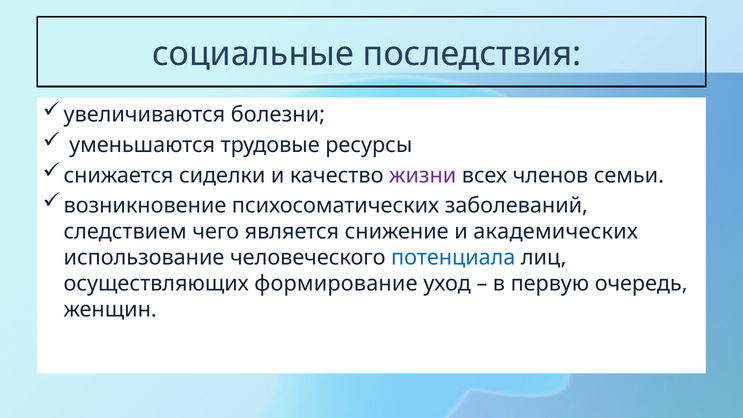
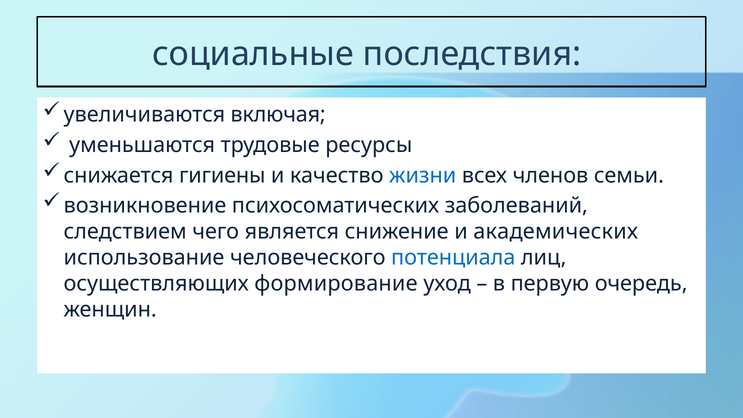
болезни: болезни -> включая
сиделки: сиделки -> гигиены
жизни colour: purple -> blue
